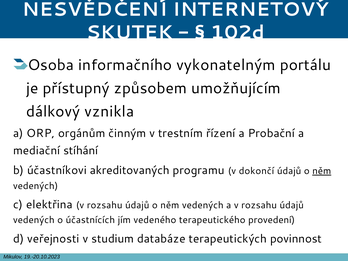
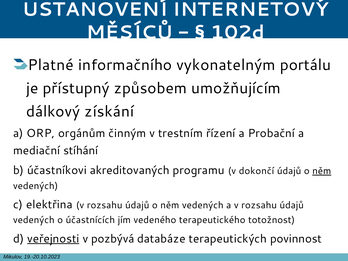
NESVĚDČENÍ: NESVĚDČENÍ -> USTANOVENÍ
SKUTEK: SKUTEK -> MĚSÍCŮ
Osoba: Osoba -> Platné
vznikla: vznikla -> získání
provedení: provedení -> totožnost
veřejnosti underline: none -> present
studium: studium -> pozbývá
